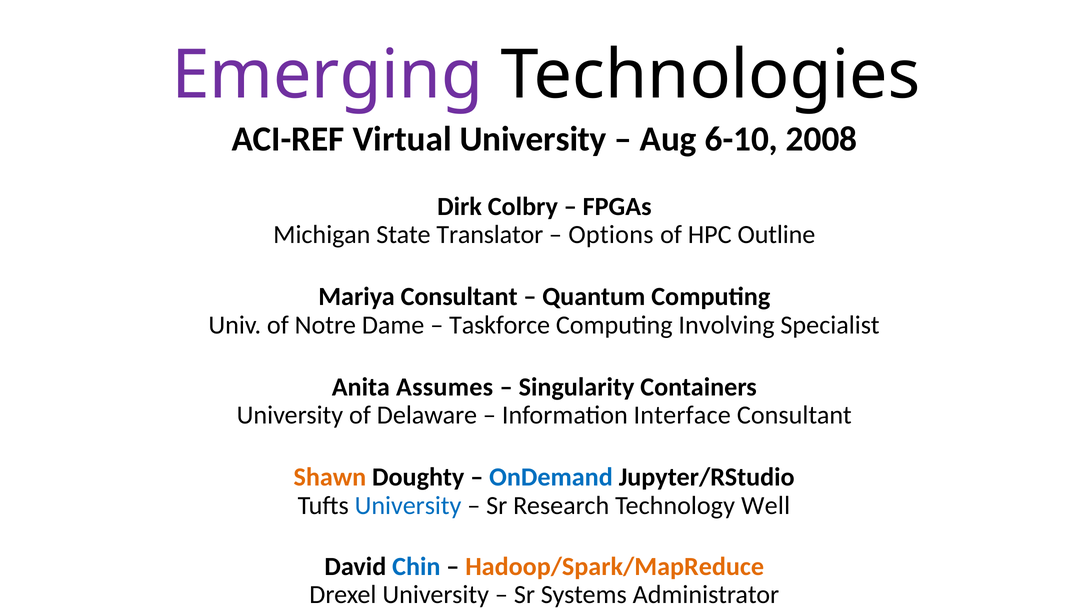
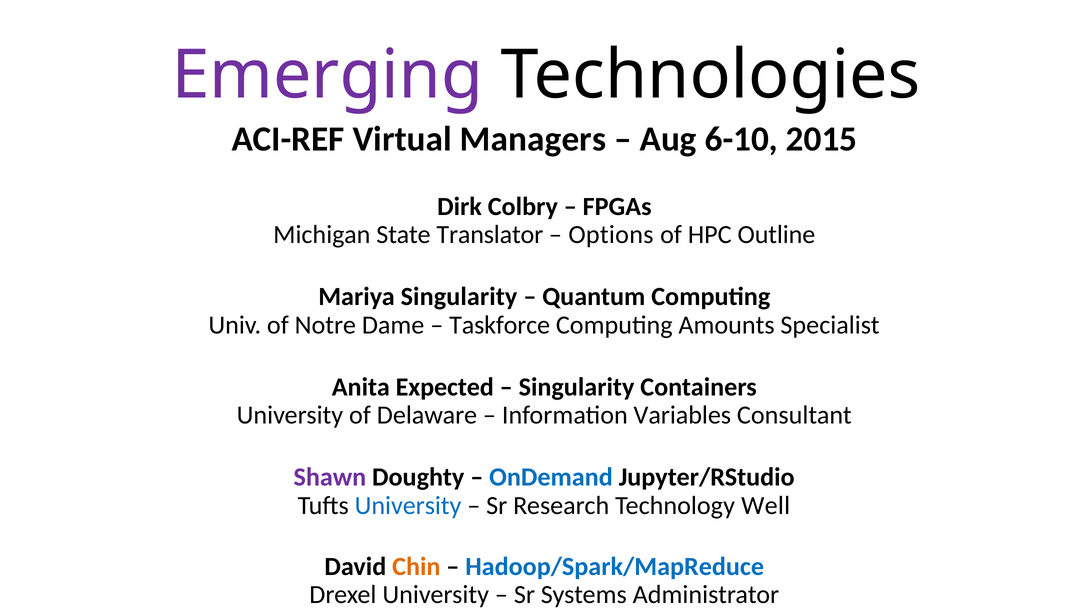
Virtual University: University -> Managers
2008: 2008 -> 2015
Mariya Consultant: Consultant -> Singularity
Involving: Involving -> Amounts
Assumes: Assumes -> Expected
Interface: Interface -> Variables
Shawn colour: orange -> purple
Chin colour: blue -> orange
Hadoop/Spark/MapReduce colour: orange -> blue
